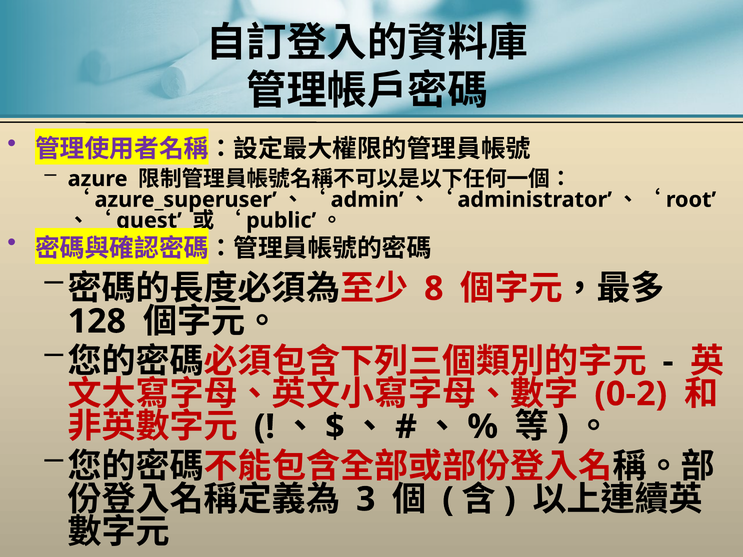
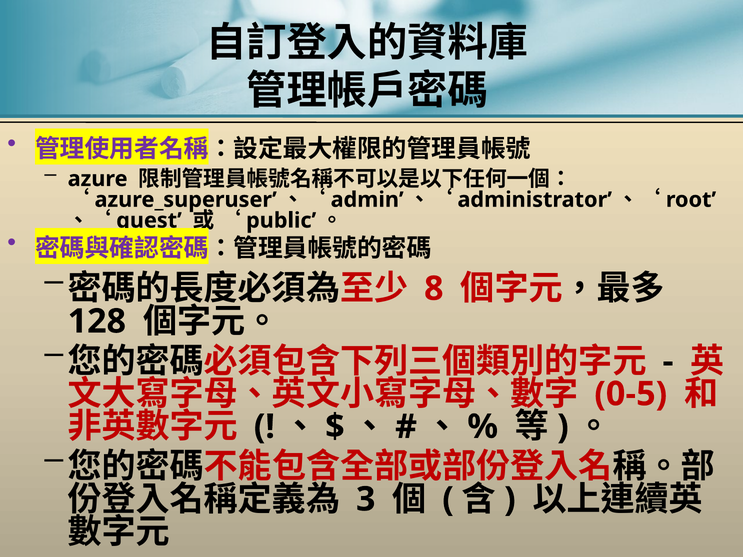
0-2: 0-2 -> 0-5
